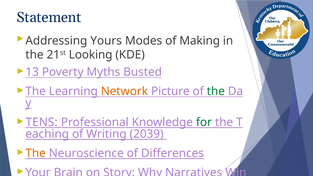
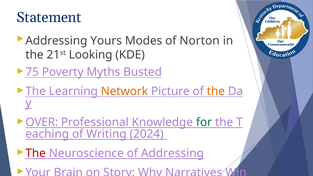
Making: Making -> Norton
13: 13 -> 75
the at (216, 91) colour: green -> orange
TENS: TENS -> OVER
2039: 2039 -> 2024
The at (36, 153) colour: orange -> red
of Differences: Differences -> Addressing
